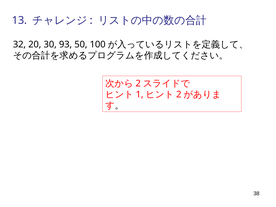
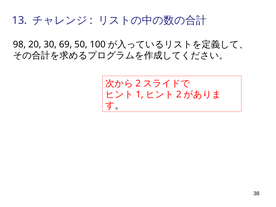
32: 32 -> 98
93: 93 -> 69
